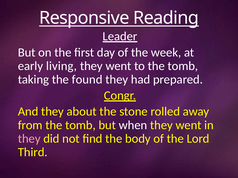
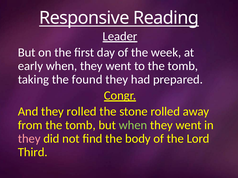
early living: living -> when
they about: about -> rolled
when at (133, 125) colour: white -> light green
